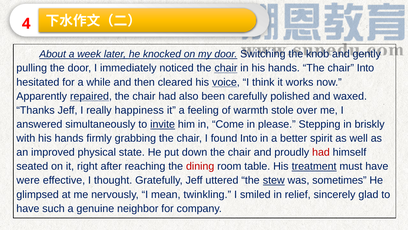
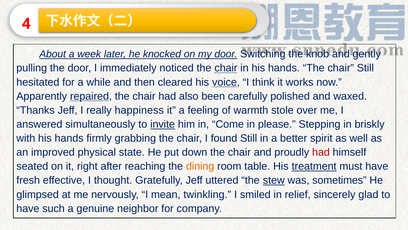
chair Into: Into -> Still
found Into: Into -> Still
dining colour: red -> orange
were: were -> fresh
